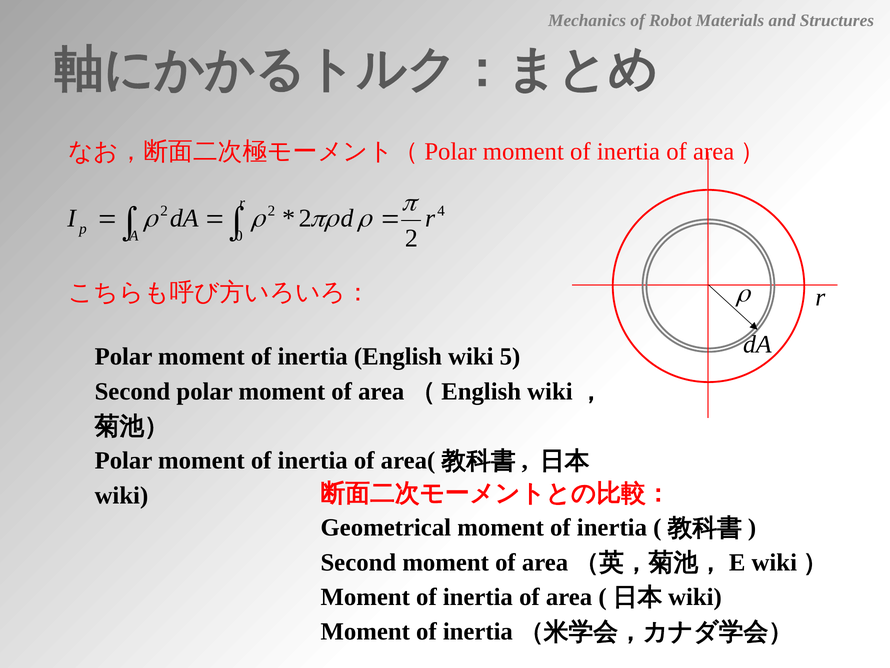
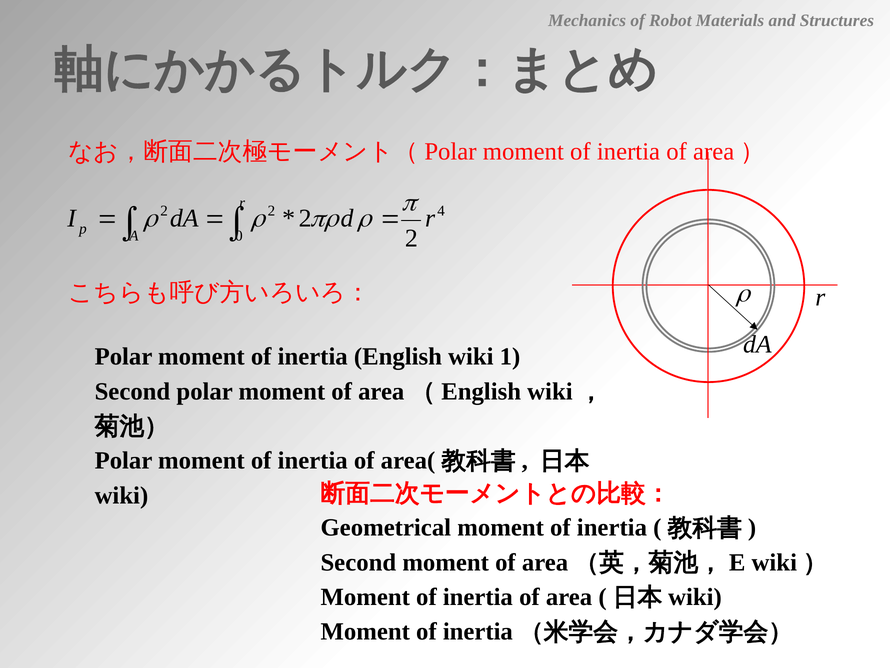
5: 5 -> 1
